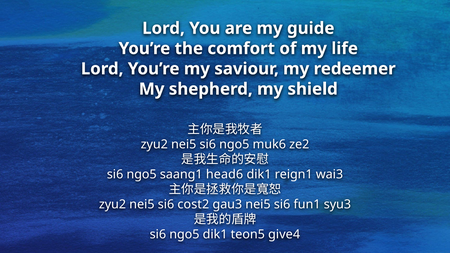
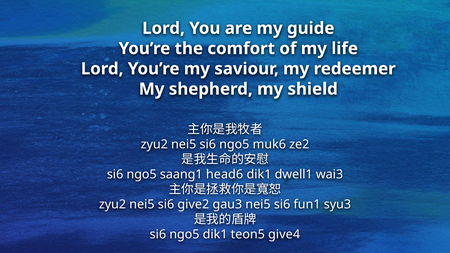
reign1: reign1 -> dwell1
cost2: cost2 -> give2
